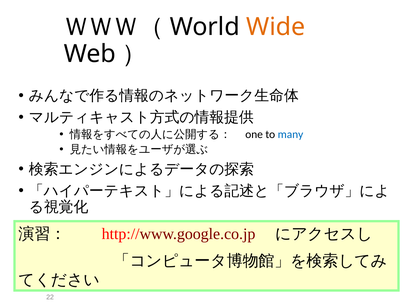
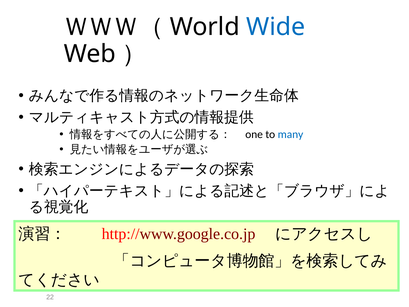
Wide colour: orange -> blue
